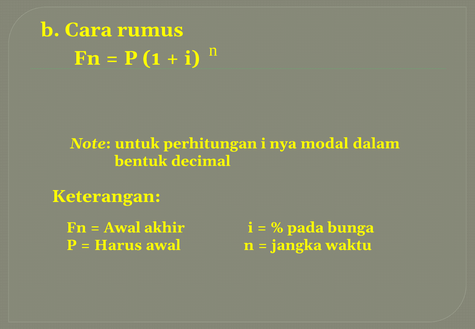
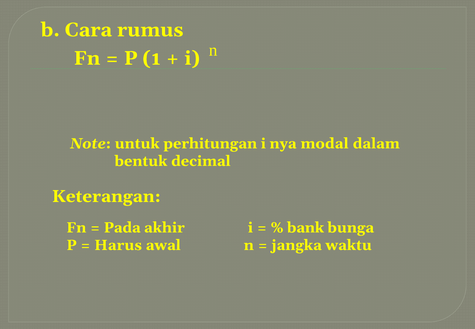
Awal at (122, 228): Awal -> Pada
pada: pada -> bank
